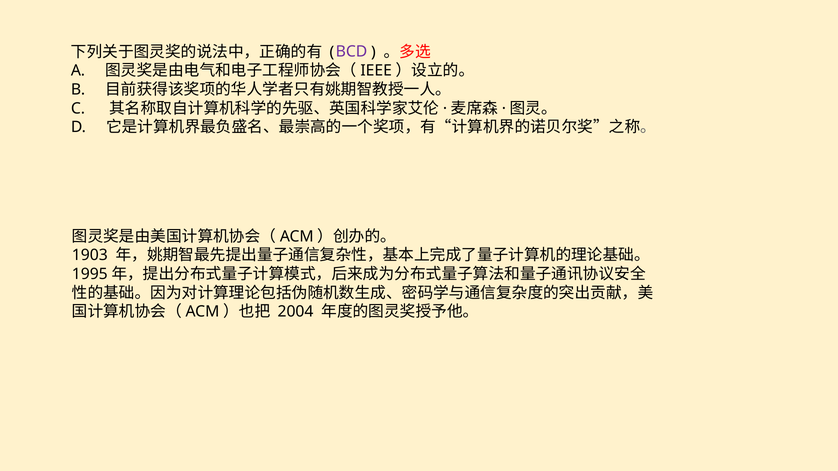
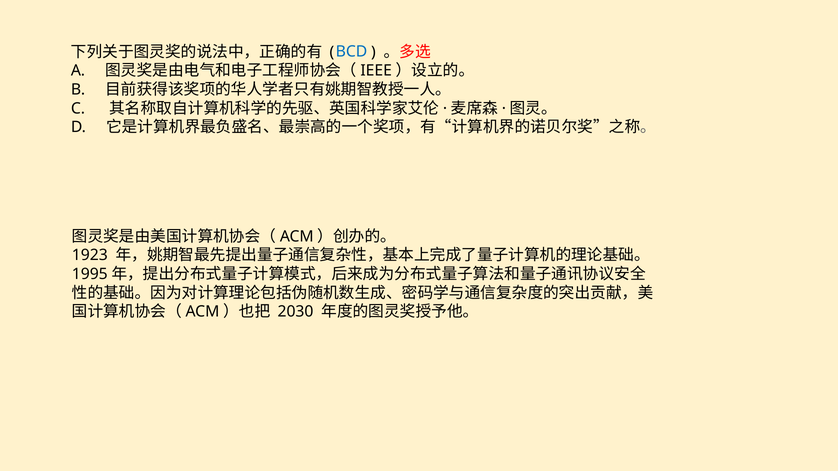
BCD colour: purple -> blue
1903: 1903 -> 1923
2004: 2004 -> 2030
